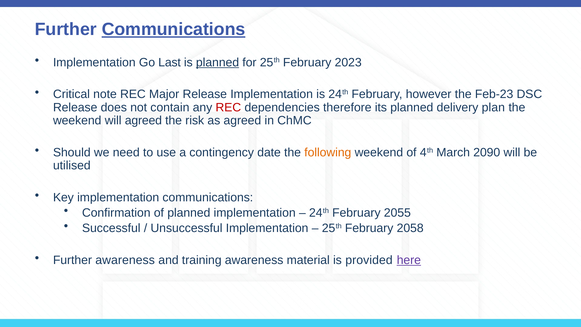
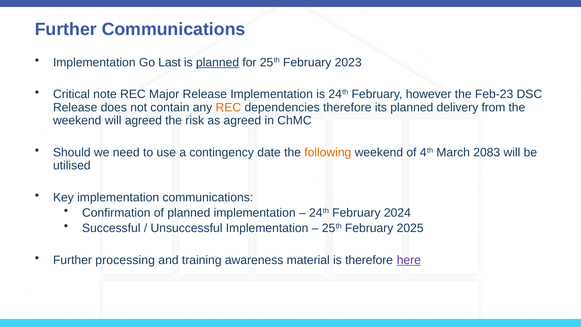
Communications at (174, 29) underline: present -> none
REC at (228, 107) colour: red -> orange
plan: plan -> from
2090: 2090 -> 2083
2055: 2055 -> 2024
2058: 2058 -> 2025
Further awareness: awareness -> processing
is provided: provided -> therefore
